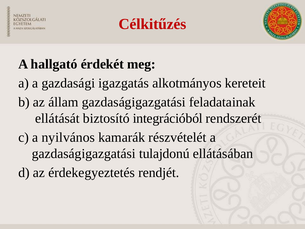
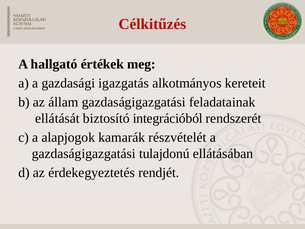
érdekét: érdekét -> értékek
nyilvános: nyilvános -> alapjogok
